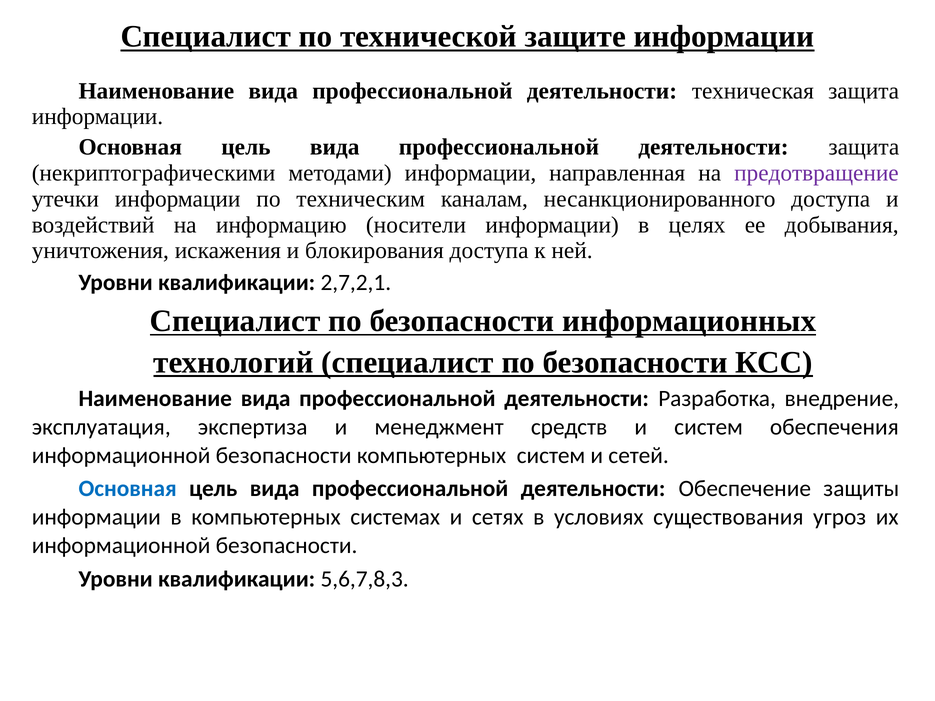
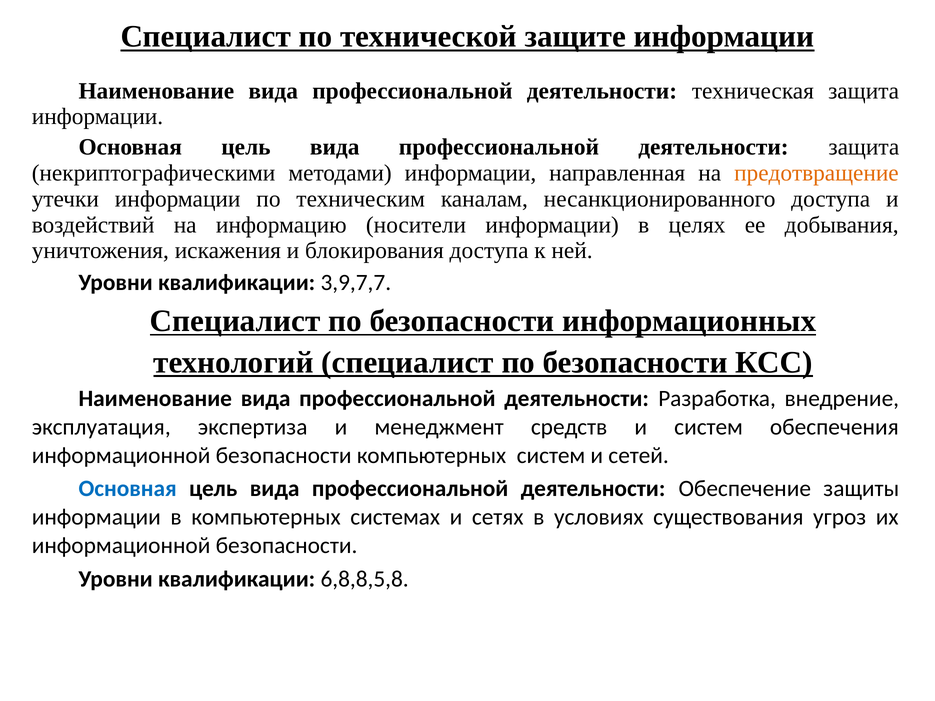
предотвращение colour: purple -> orange
2,7,2,1: 2,7,2,1 -> 3,9,7,7
5,6,7,8,3: 5,6,7,8,3 -> 6,8,8,5,8
